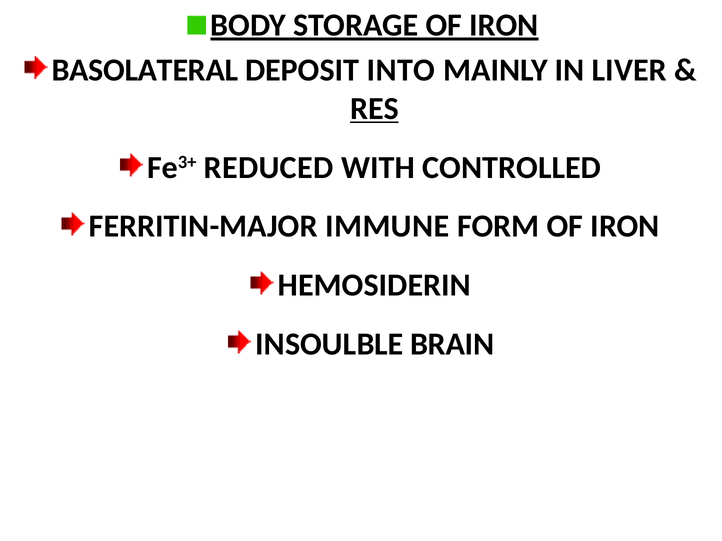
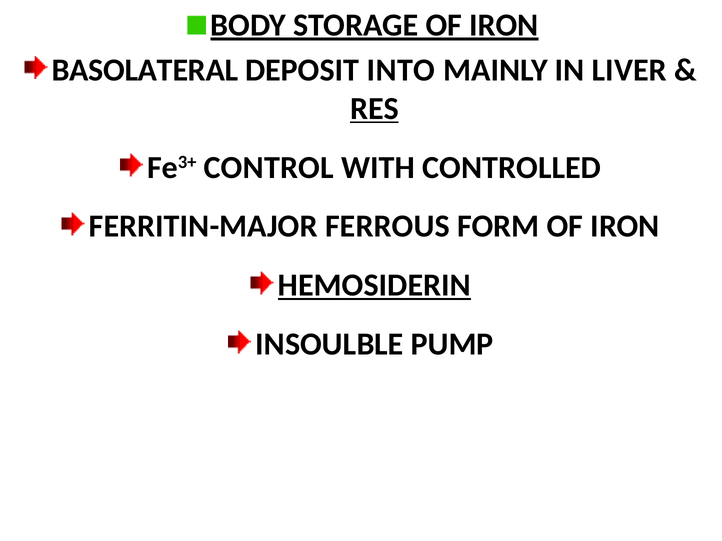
REDUCED: REDUCED -> CONTROL
IMMUNE: IMMUNE -> FERROUS
HEMOSIDERIN underline: none -> present
BRAIN: BRAIN -> PUMP
